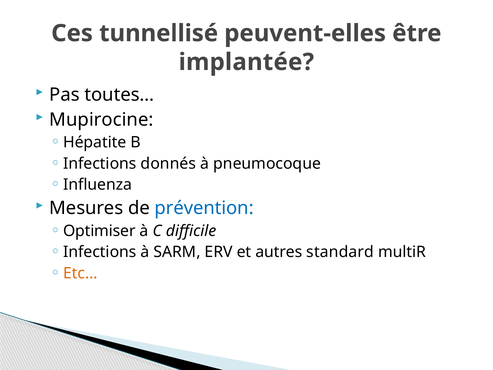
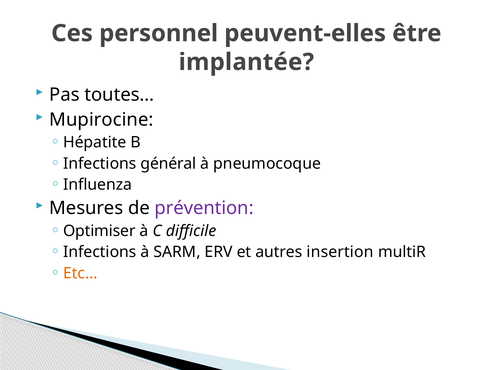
tunnellisé: tunnellisé -> personnel
donnés: donnés -> général
prévention colour: blue -> purple
standard: standard -> insertion
